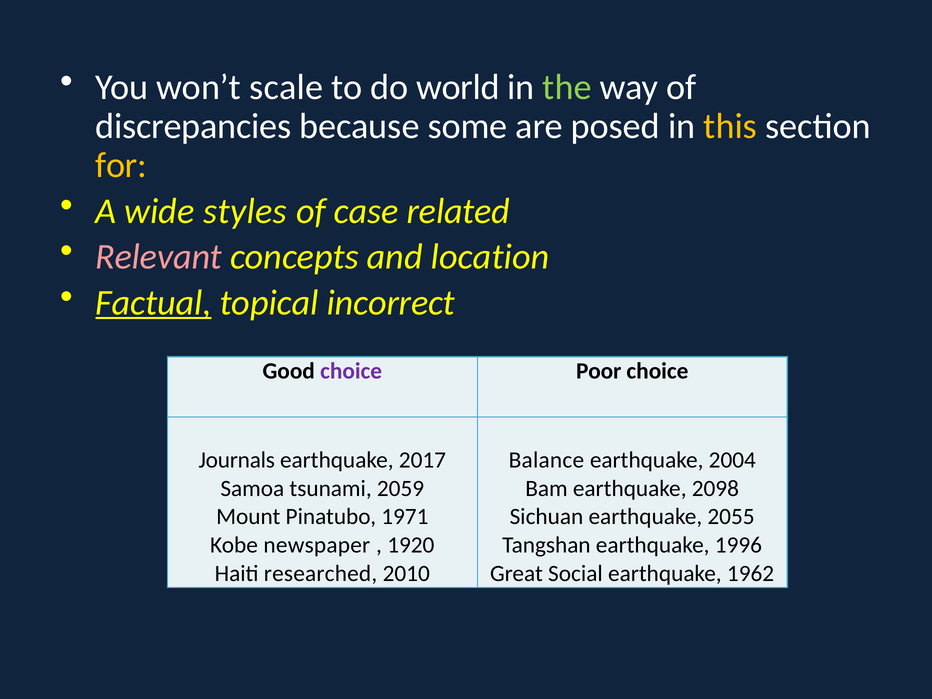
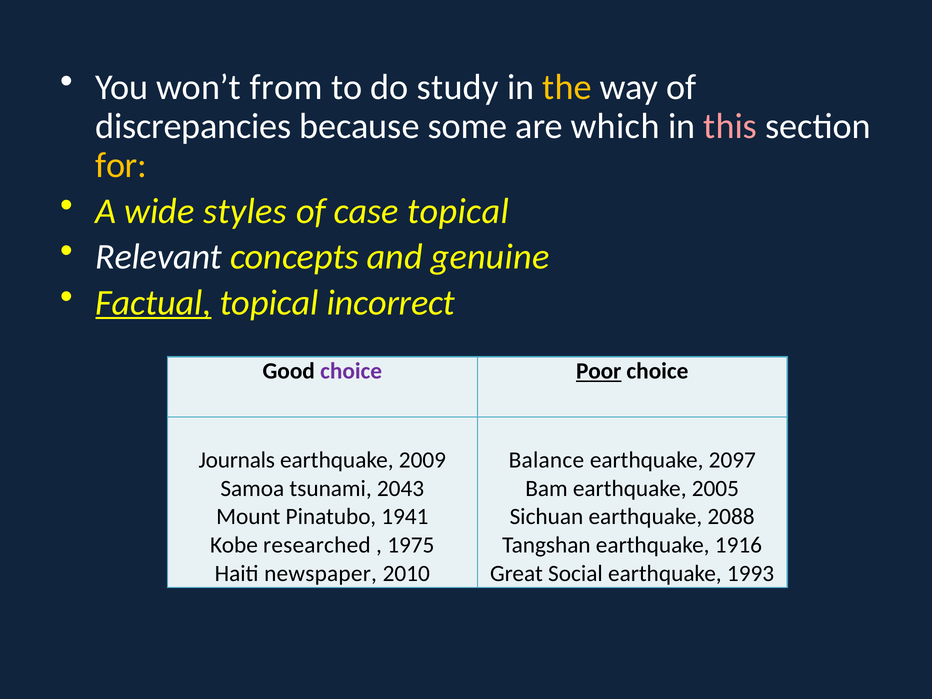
scale: scale -> from
world: world -> study
the colour: light green -> yellow
posed: posed -> which
this colour: yellow -> pink
case related: related -> topical
Relevant colour: pink -> white
location: location -> genuine
Poor underline: none -> present
2017: 2017 -> 2009
2004: 2004 -> 2097
2059: 2059 -> 2043
2098: 2098 -> 2005
1971: 1971 -> 1941
2055: 2055 -> 2088
newspaper: newspaper -> researched
1920: 1920 -> 1975
1996: 1996 -> 1916
researched: researched -> newspaper
1962: 1962 -> 1993
